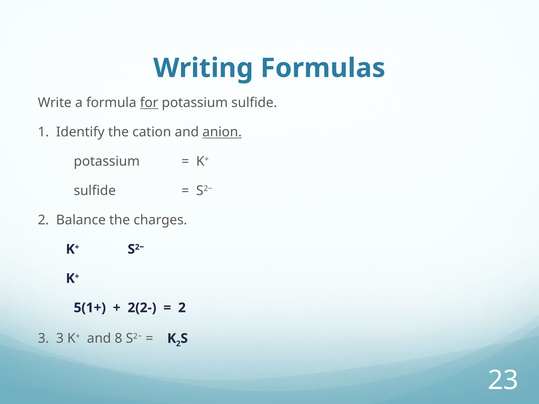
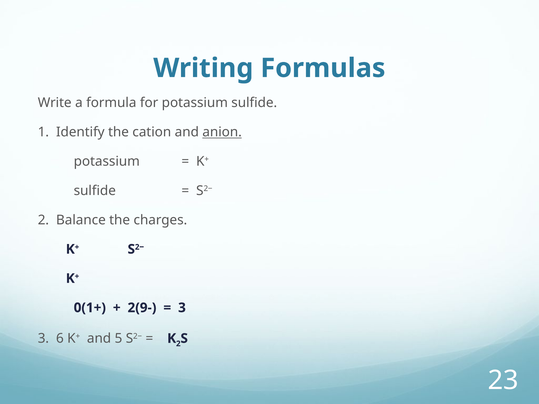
for underline: present -> none
5(1+: 5(1+ -> 0(1+
2(2-: 2(2- -> 2(9-
2 at (182, 308): 2 -> 3
3 3: 3 -> 6
8: 8 -> 5
